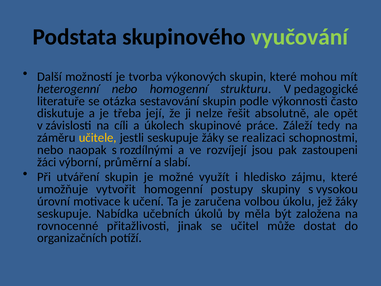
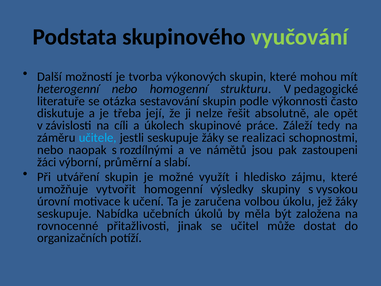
učitele colour: yellow -> light blue
rozvíjejí: rozvíjejí -> námětů
postupy: postupy -> výsledky
